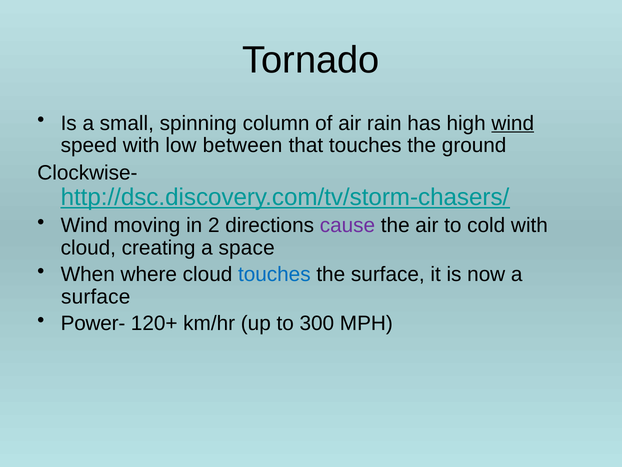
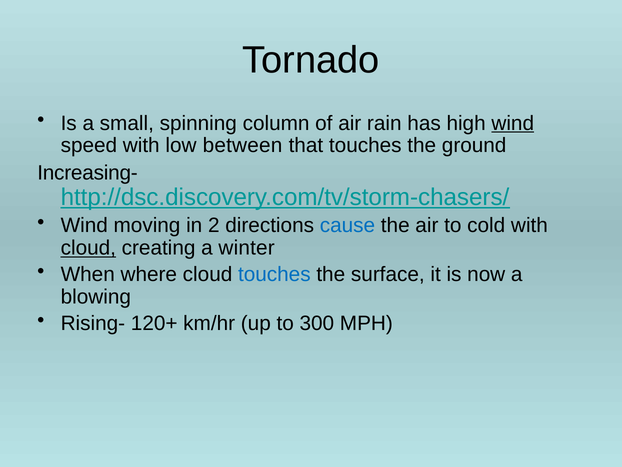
Clockwise-: Clockwise- -> Increasing-
cause colour: purple -> blue
cloud at (88, 248) underline: none -> present
space: space -> winter
surface at (96, 297): surface -> blowing
Power-: Power- -> Rising-
